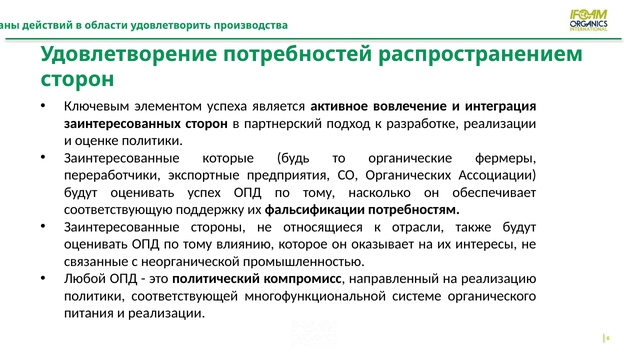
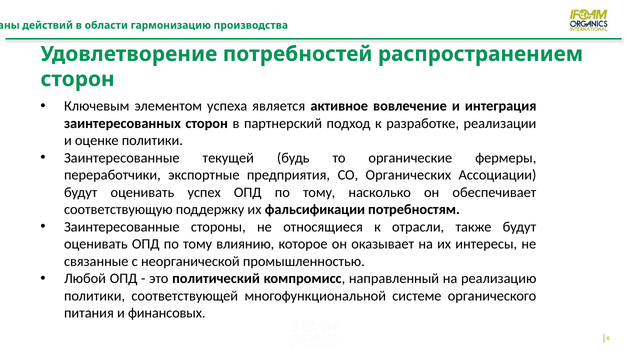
удовлетворить: удовлетворить -> гармонизацию
которые: которые -> текущей
и реализации: реализации -> финансовых
